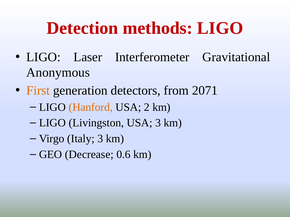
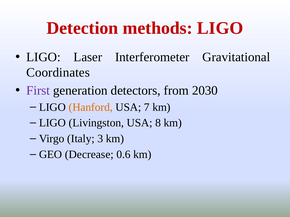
Anonymous: Anonymous -> Coordinates
First colour: orange -> purple
2071: 2071 -> 2030
2: 2 -> 7
USA 3: 3 -> 8
